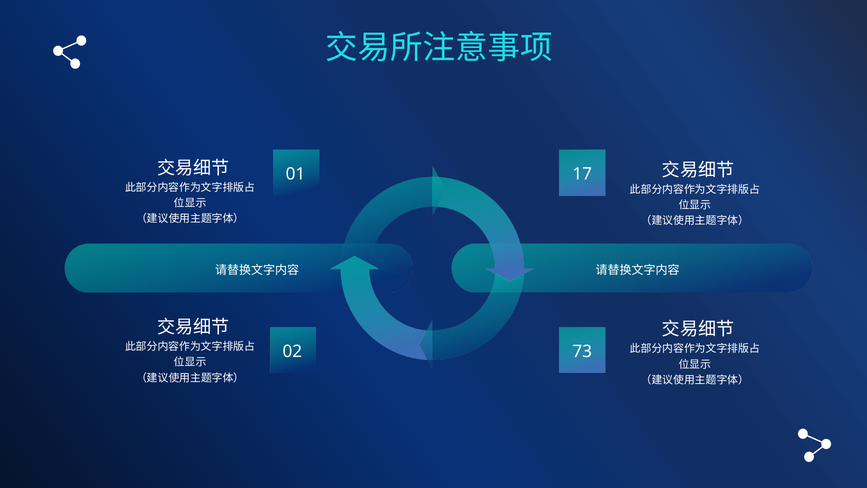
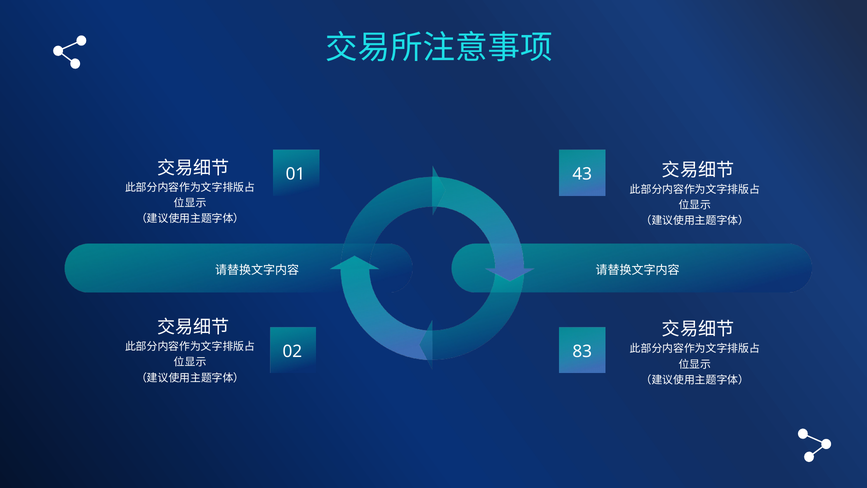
17: 17 -> 43
73: 73 -> 83
